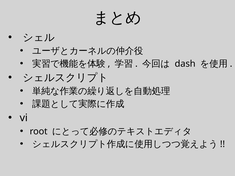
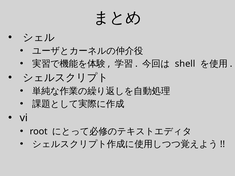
dash: dash -> shell
